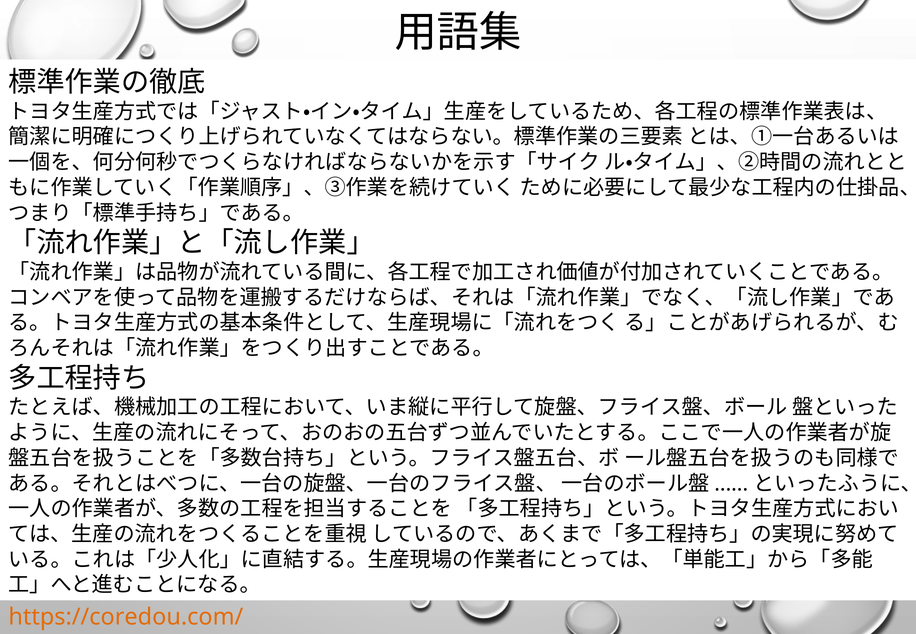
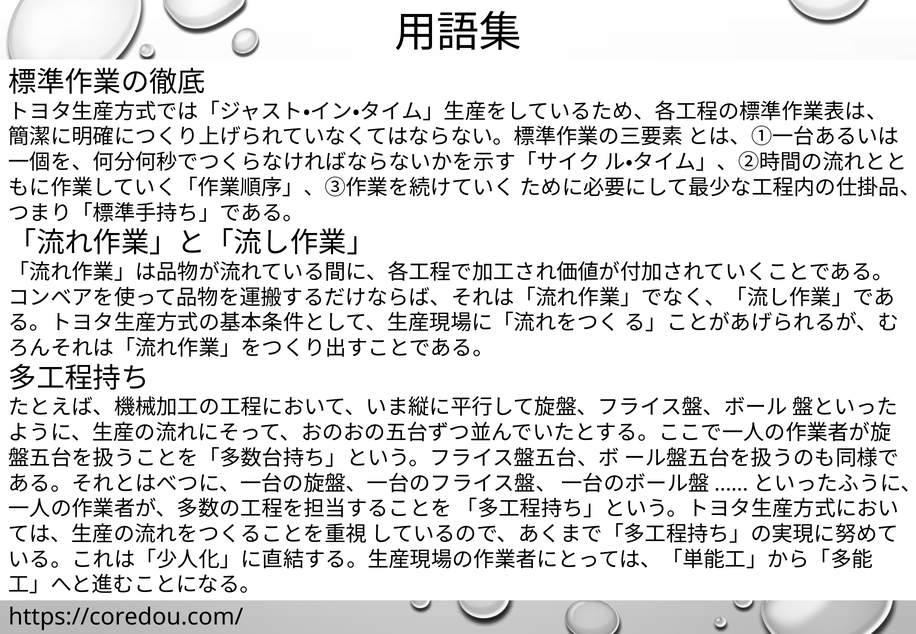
https://coredou.com/ colour: orange -> black
